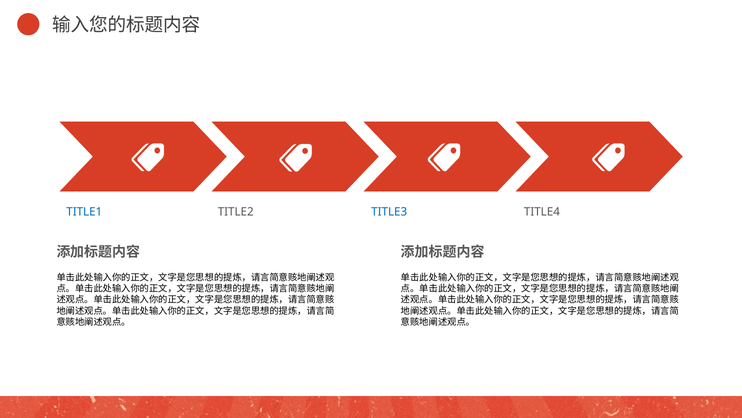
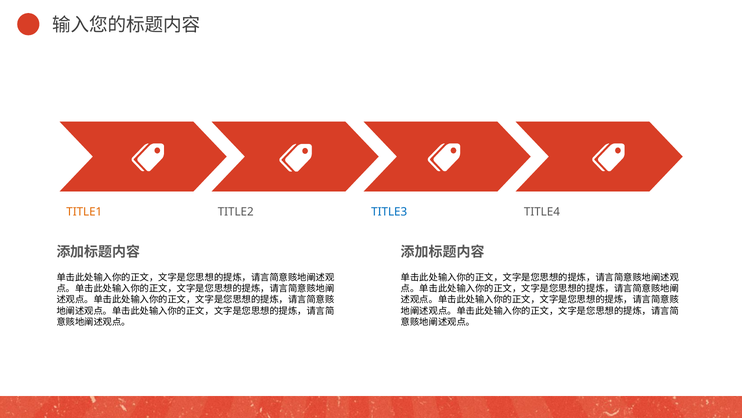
TITLE1 colour: blue -> orange
